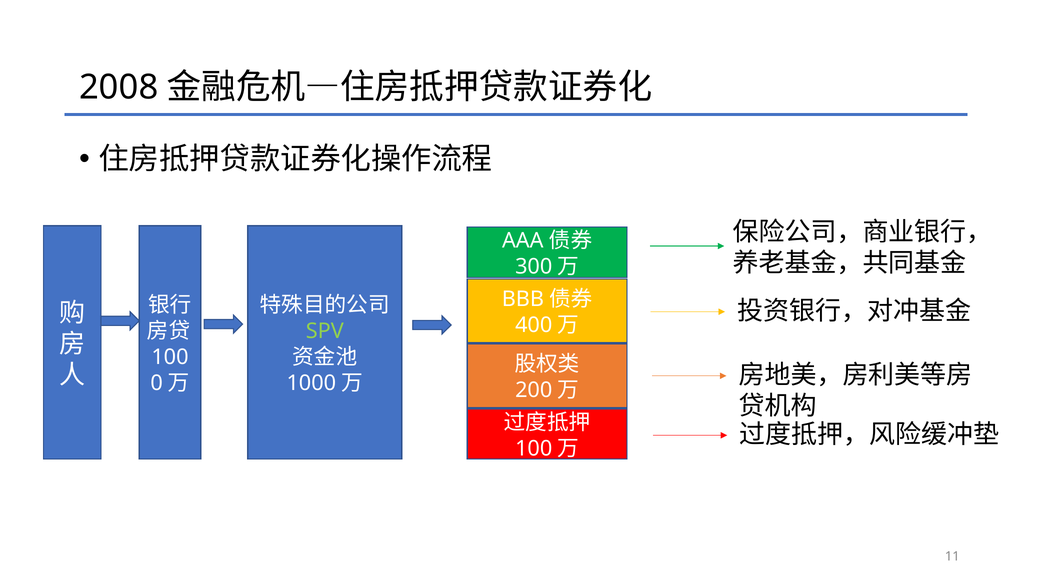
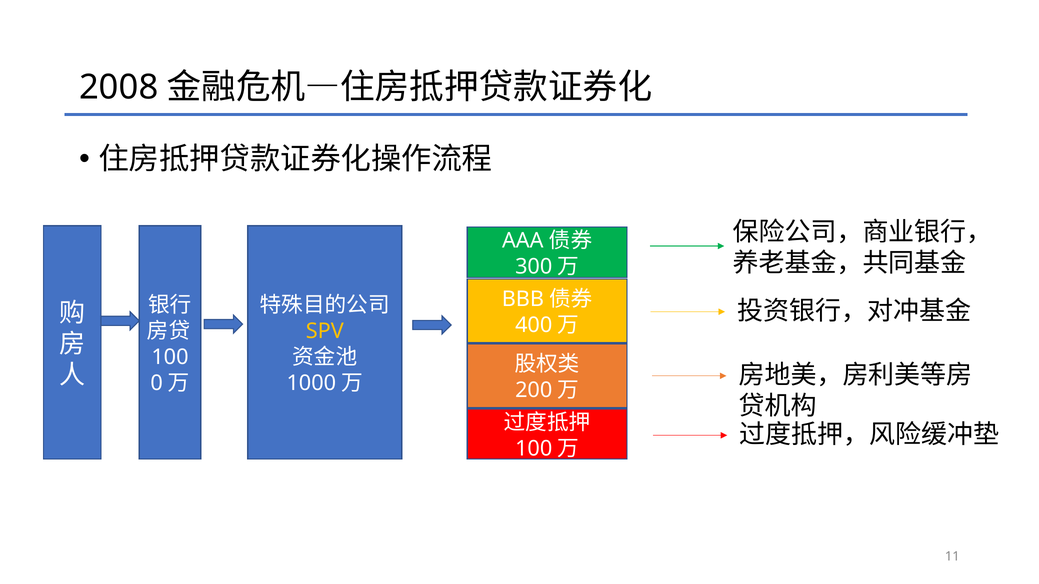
SPV colour: light green -> yellow
